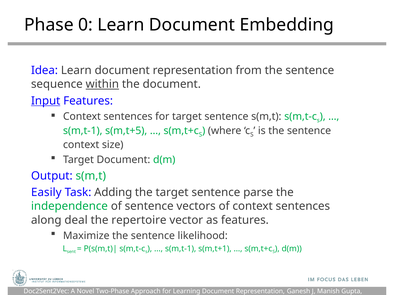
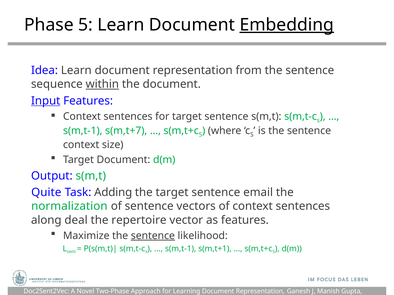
0: 0 -> 5
Embedding underline: none -> present
s(m,t+5: s(m,t+5 -> s(m,t+7
Easily: Easily -> Quite
parse: parse -> email
independence: independence -> normalization
sentence at (153, 236) underline: none -> present
